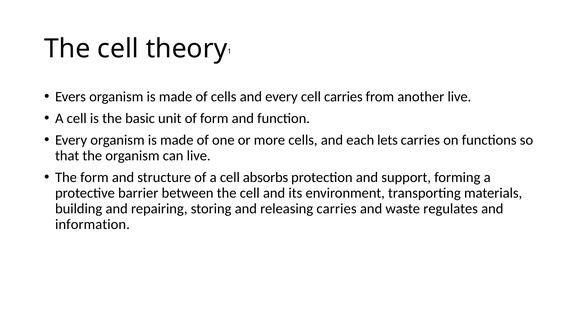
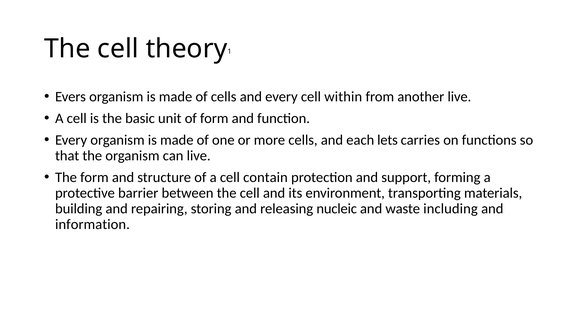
cell carries: carries -> within
absorbs: absorbs -> contain
releasing carries: carries -> nucleic
regulates: regulates -> including
